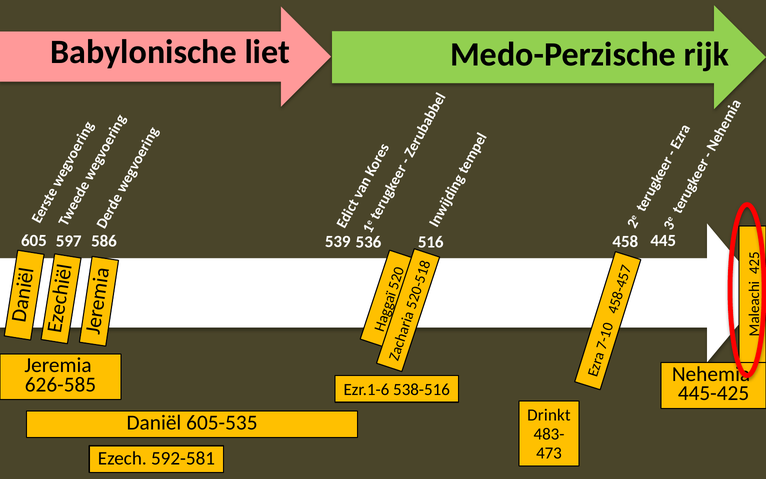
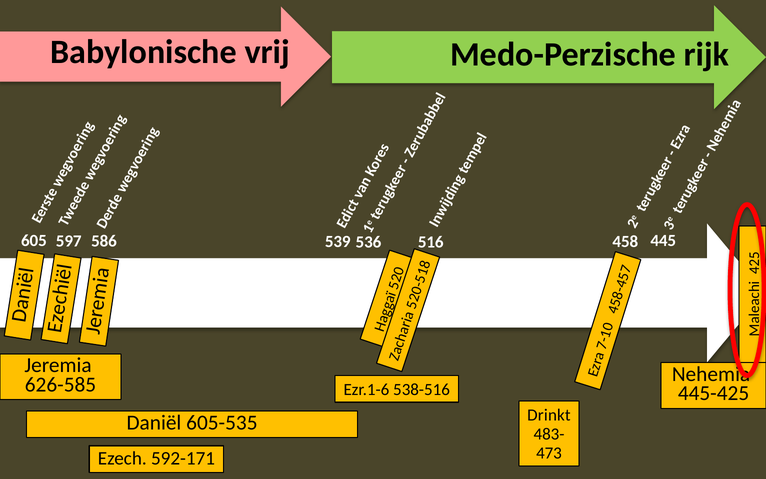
liet: liet -> vrij
592-581: 592-581 -> 592-171
